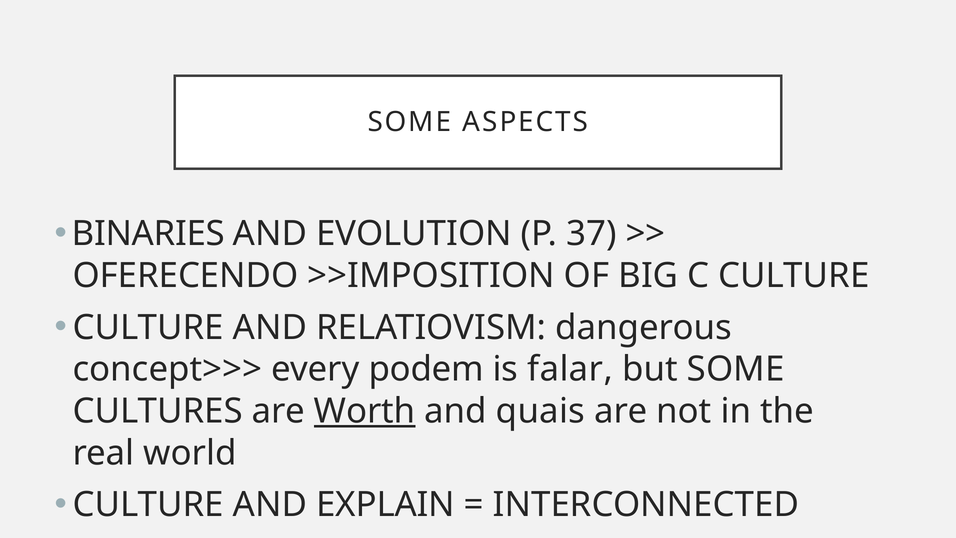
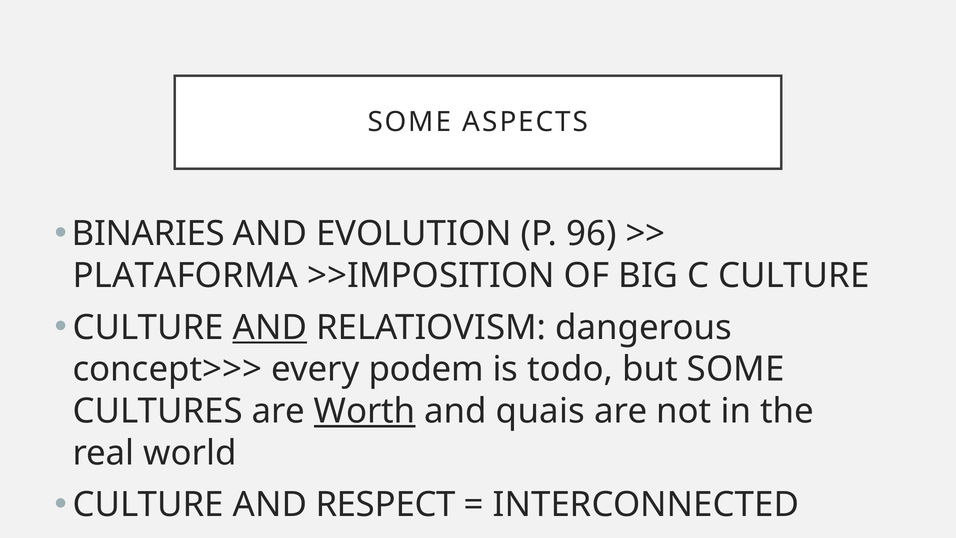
37: 37 -> 96
OFERECENDO: OFERECENDO -> PLATAFORMA
AND at (270, 327) underline: none -> present
falar: falar -> todo
EXPLAIN: EXPLAIN -> RESPECT
